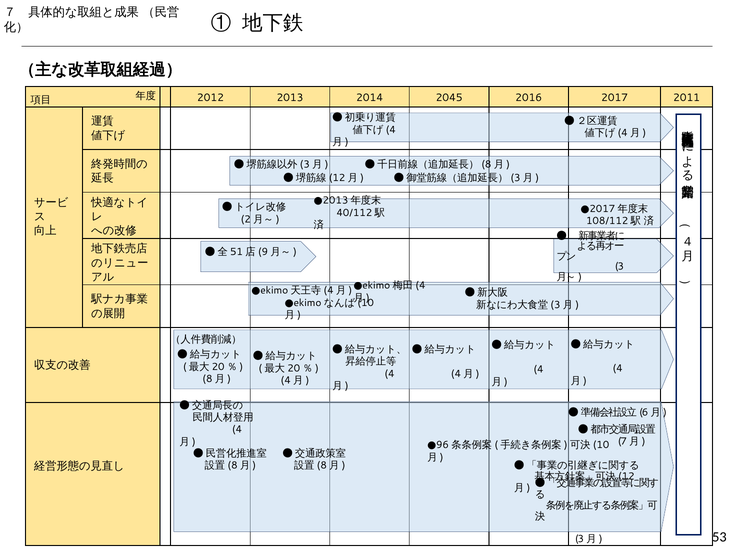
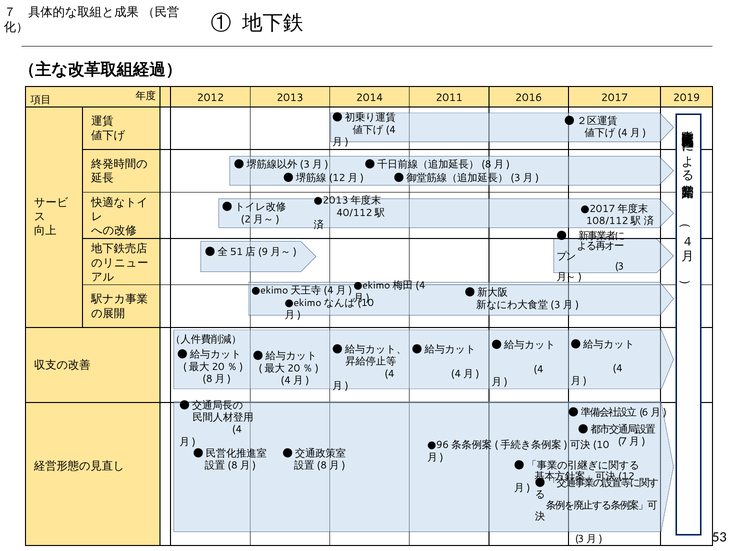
2045: 2045 -> 2011
2011: 2011 -> 2019
